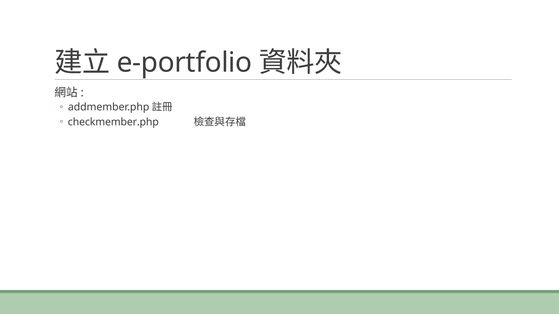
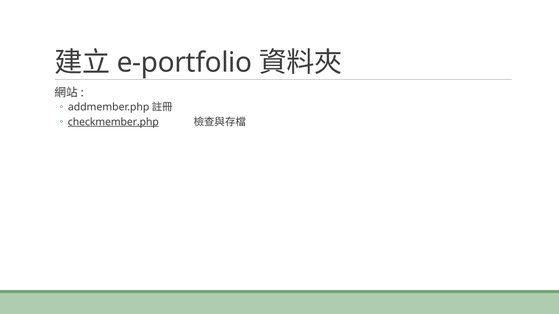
checkmember.php underline: none -> present
